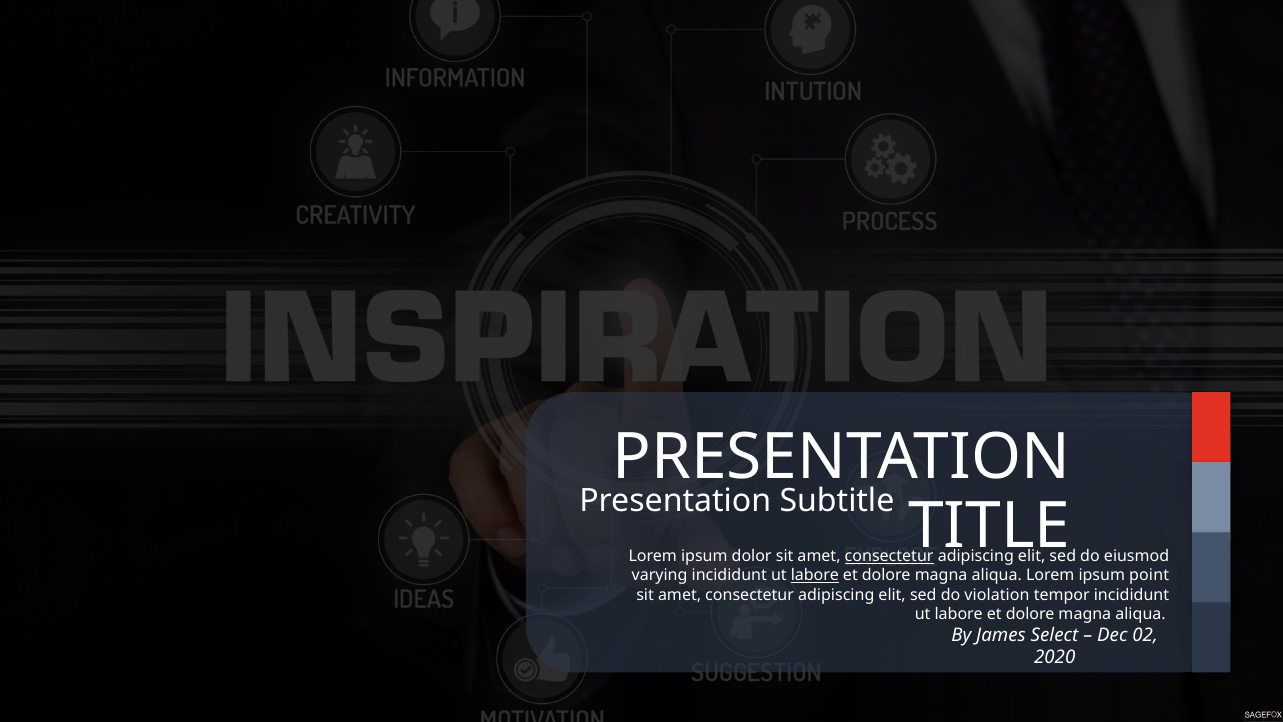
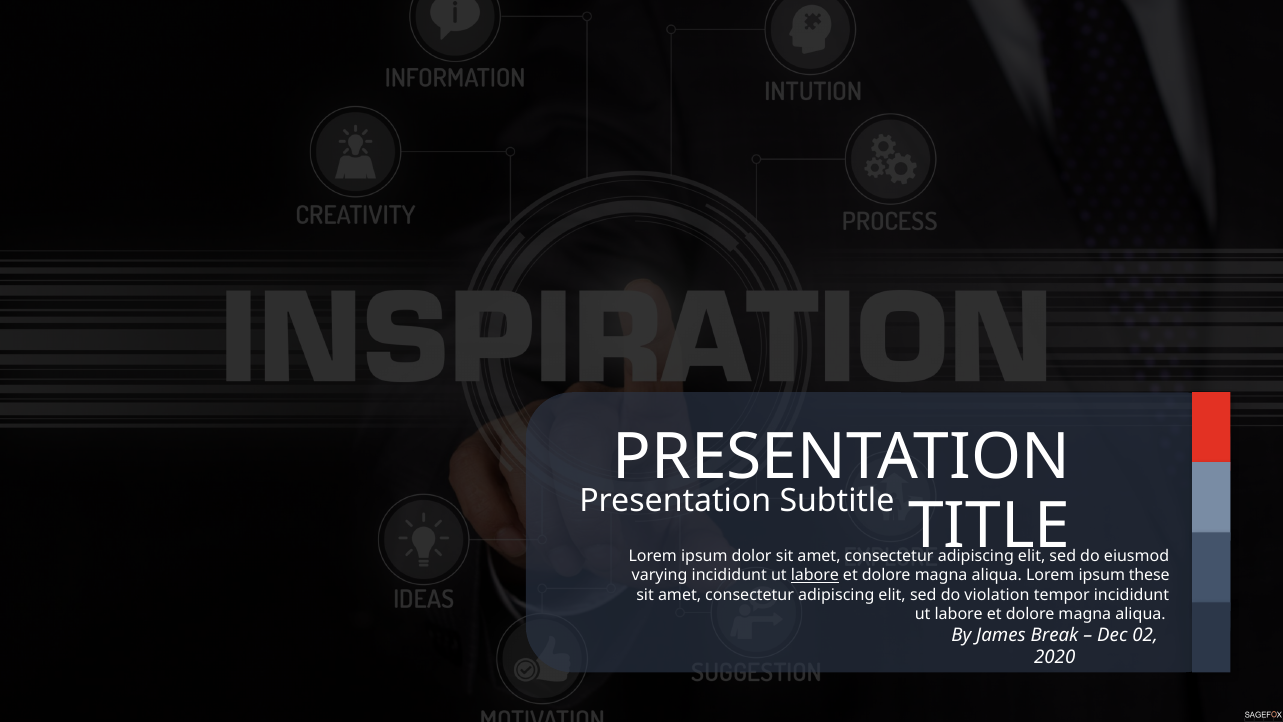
consectetur at (889, 556) underline: present -> none
point: point -> these
Select: Select -> Break
